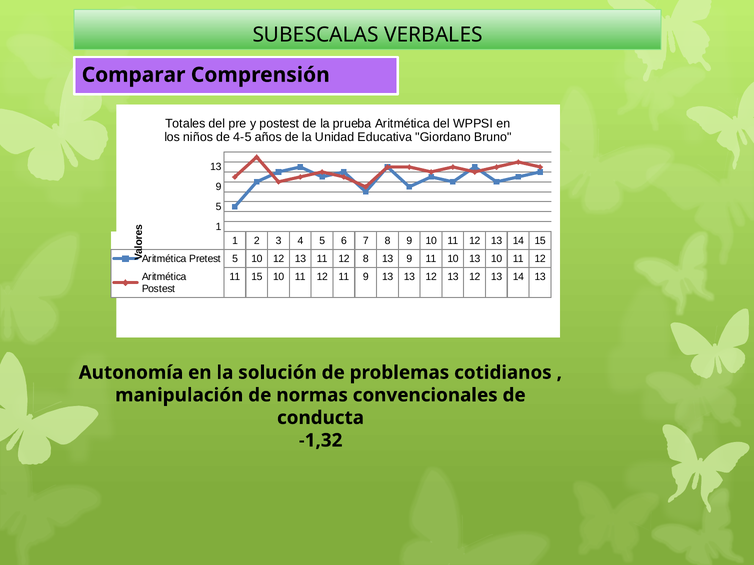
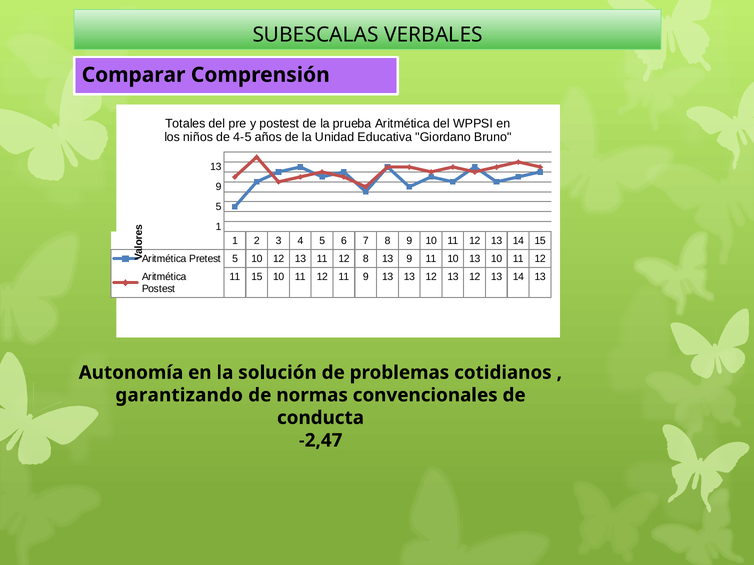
manipulación: manipulación -> garantizando
-1,32: -1,32 -> -2,47
